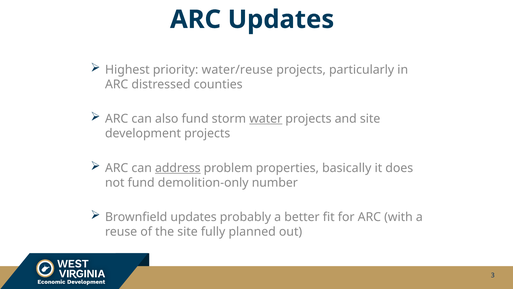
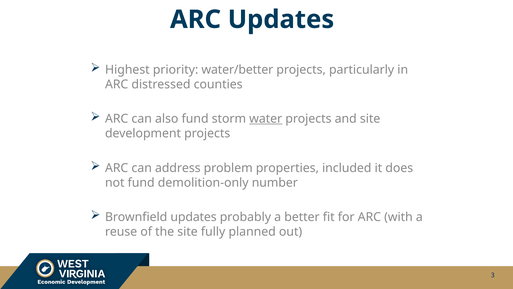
water/reuse: water/reuse -> water/better
address underline: present -> none
basically: basically -> included
